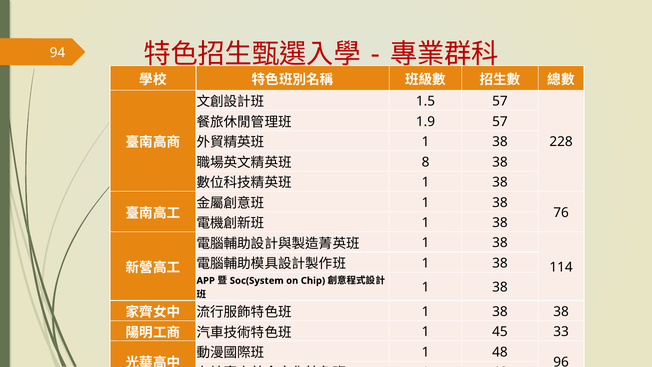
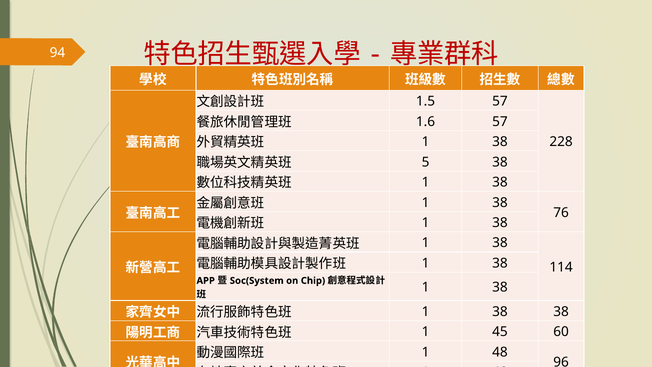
1.9: 1.9 -> 1.6
8: 8 -> 5
33: 33 -> 60
